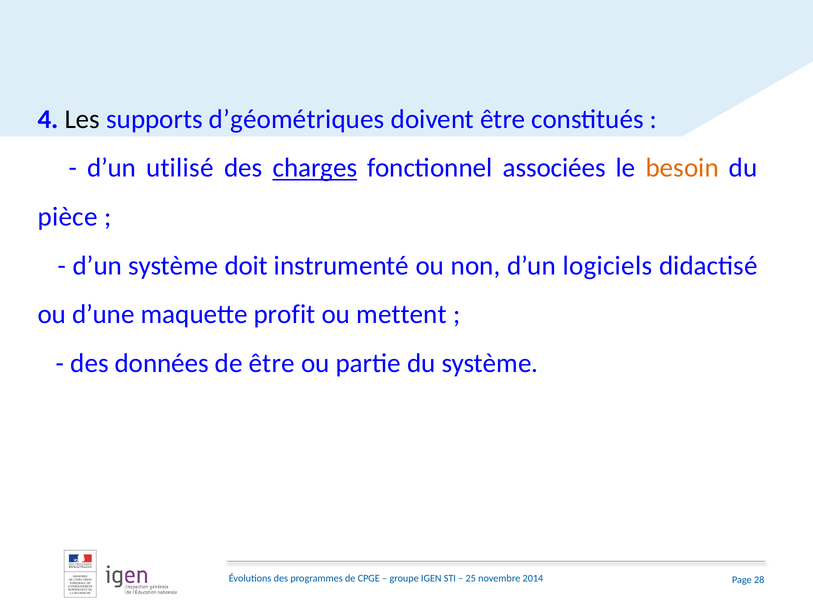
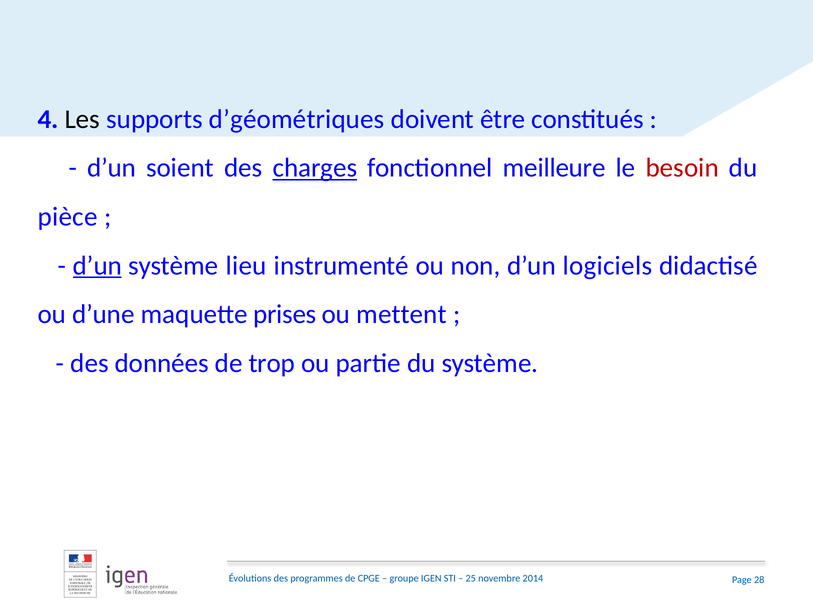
utilisé: utilisé -> soient
associées: associées -> meilleure
besoin colour: orange -> red
d’un at (97, 265) underline: none -> present
doit: doit -> lieu
profit: profit -> prises
de être: être -> trop
